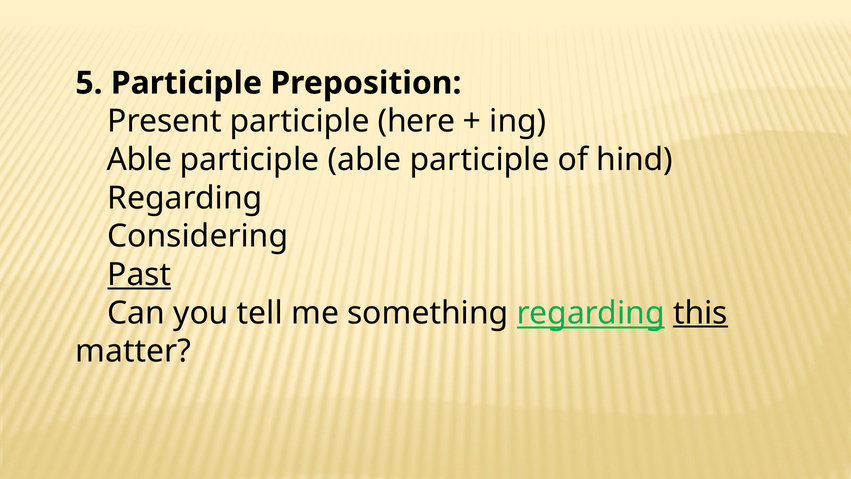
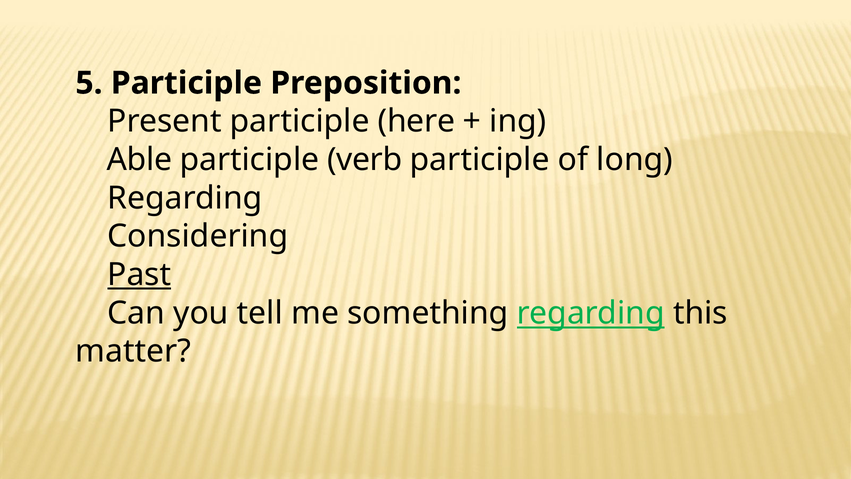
participle able: able -> verb
hind: hind -> long
this underline: present -> none
